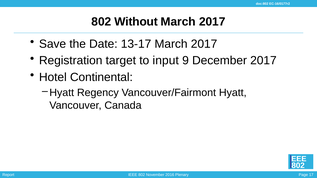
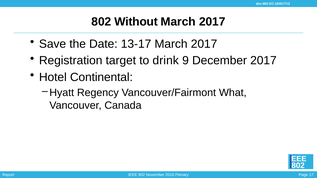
input: input -> drink
Vancouver/Fairmont Hyatt: Hyatt -> What
